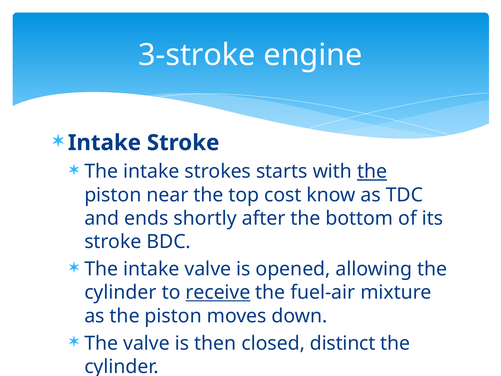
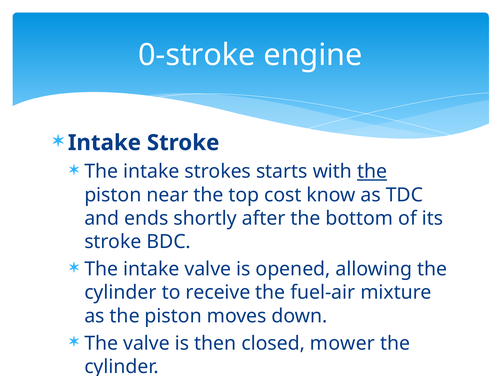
3-stroke: 3-stroke -> 0-stroke
receive underline: present -> none
distinct: distinct -> mower
